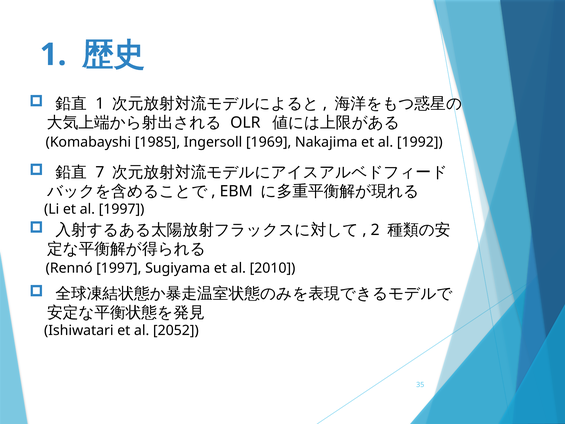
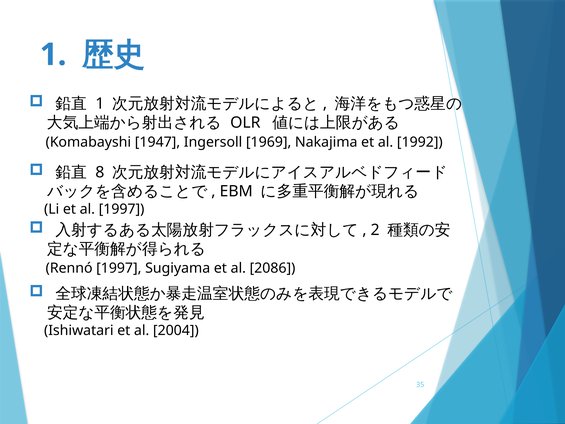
1985: 1985 -> 1947
7: 7 -> 8
2010: 2010 -> 2086
2052: 2052 -> 2004
